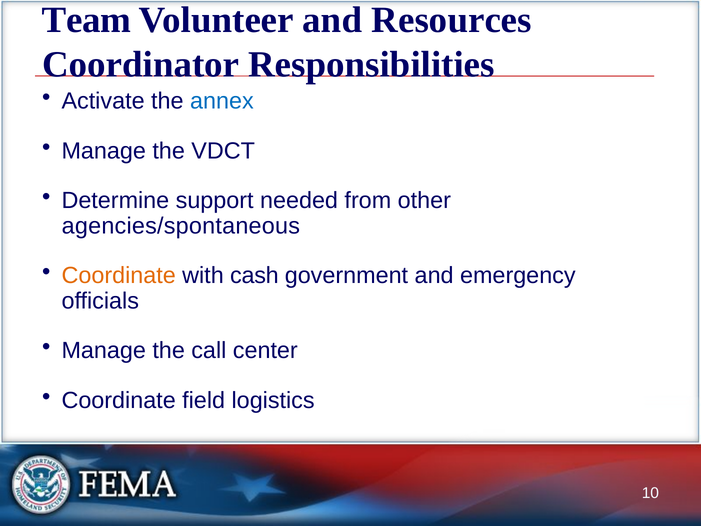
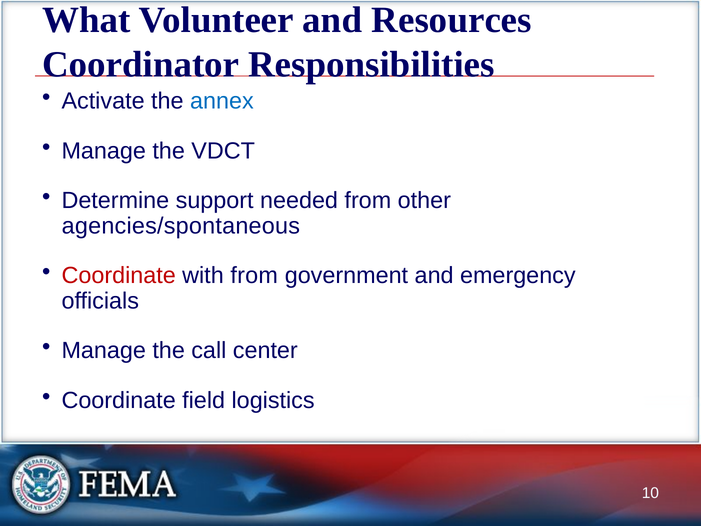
Team: Team -> What
Coordinate at (119, 276) colour: orange -> red
with cash: cash -> from
